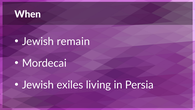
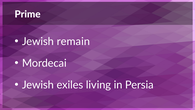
When: When -> Prime
